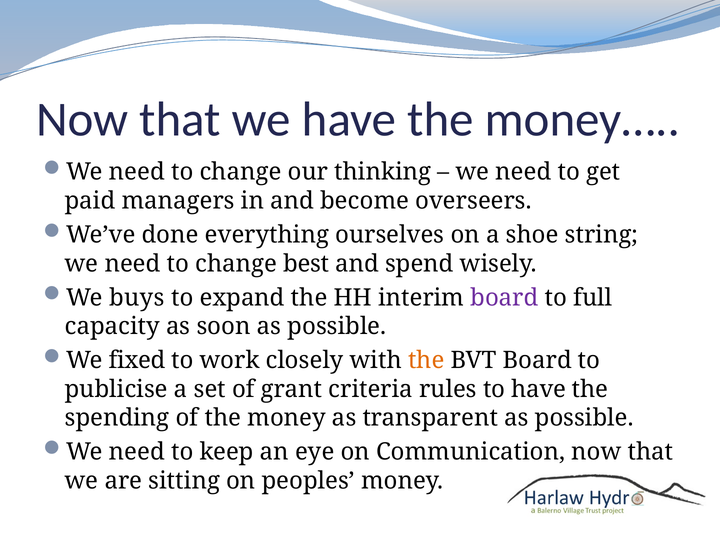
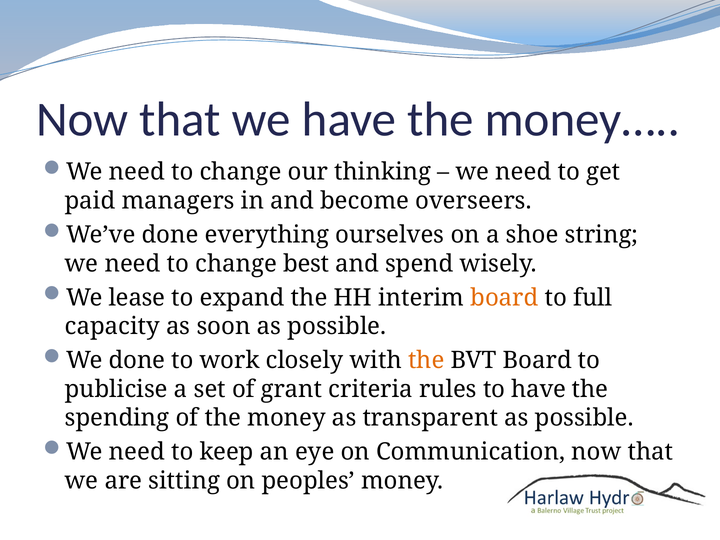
buys: buys -> lease
board at (504, 298) colour: purple -> orange
We fixed: fixed -> done
